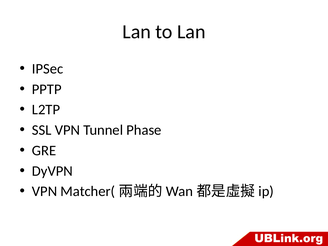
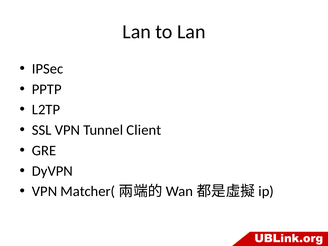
Phase: Phase -> Client
